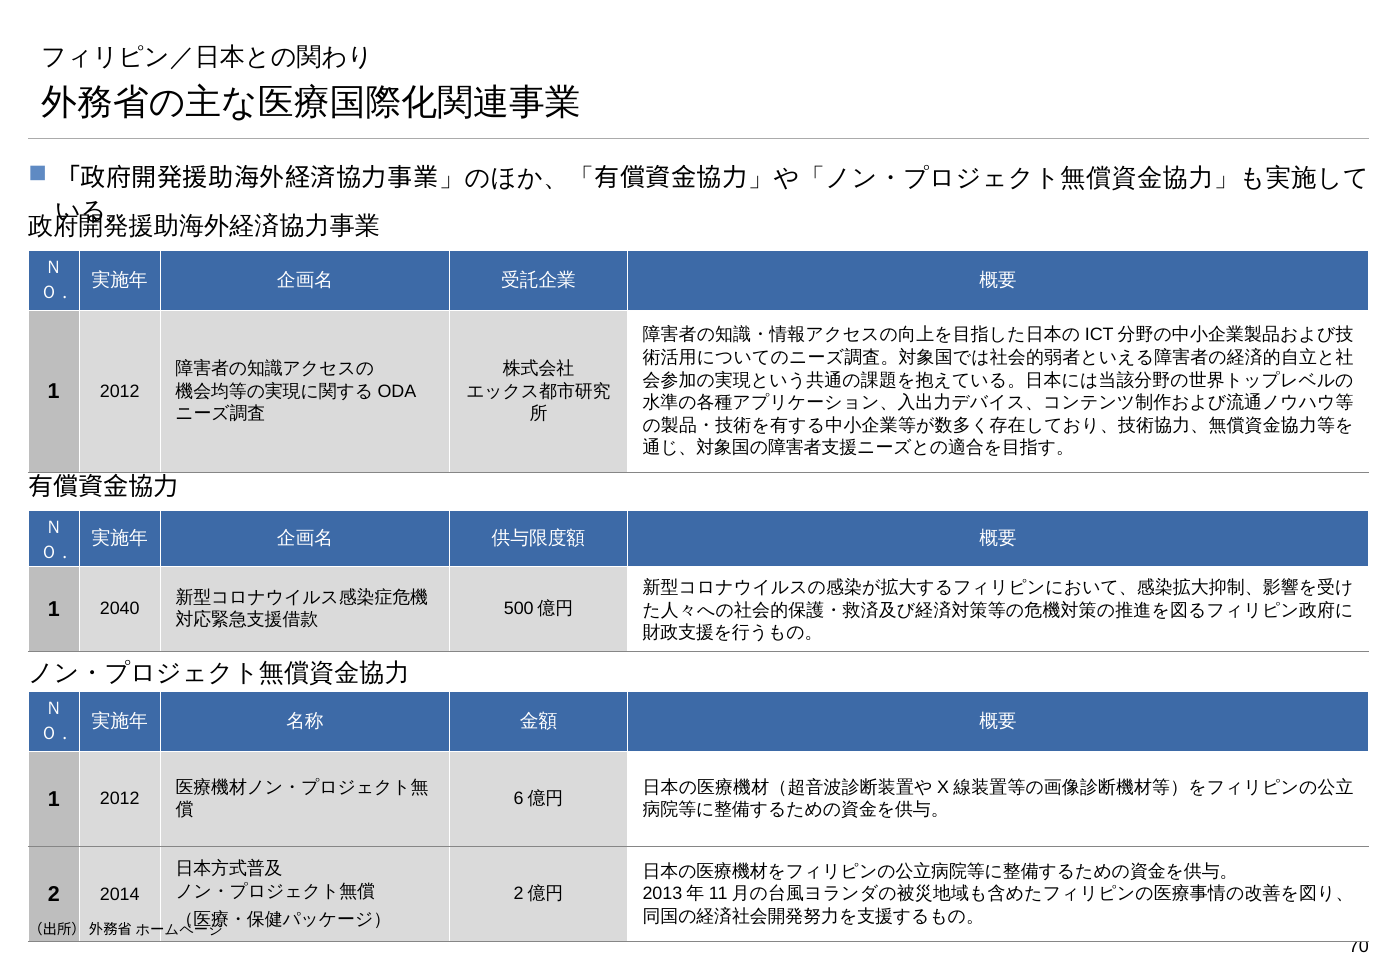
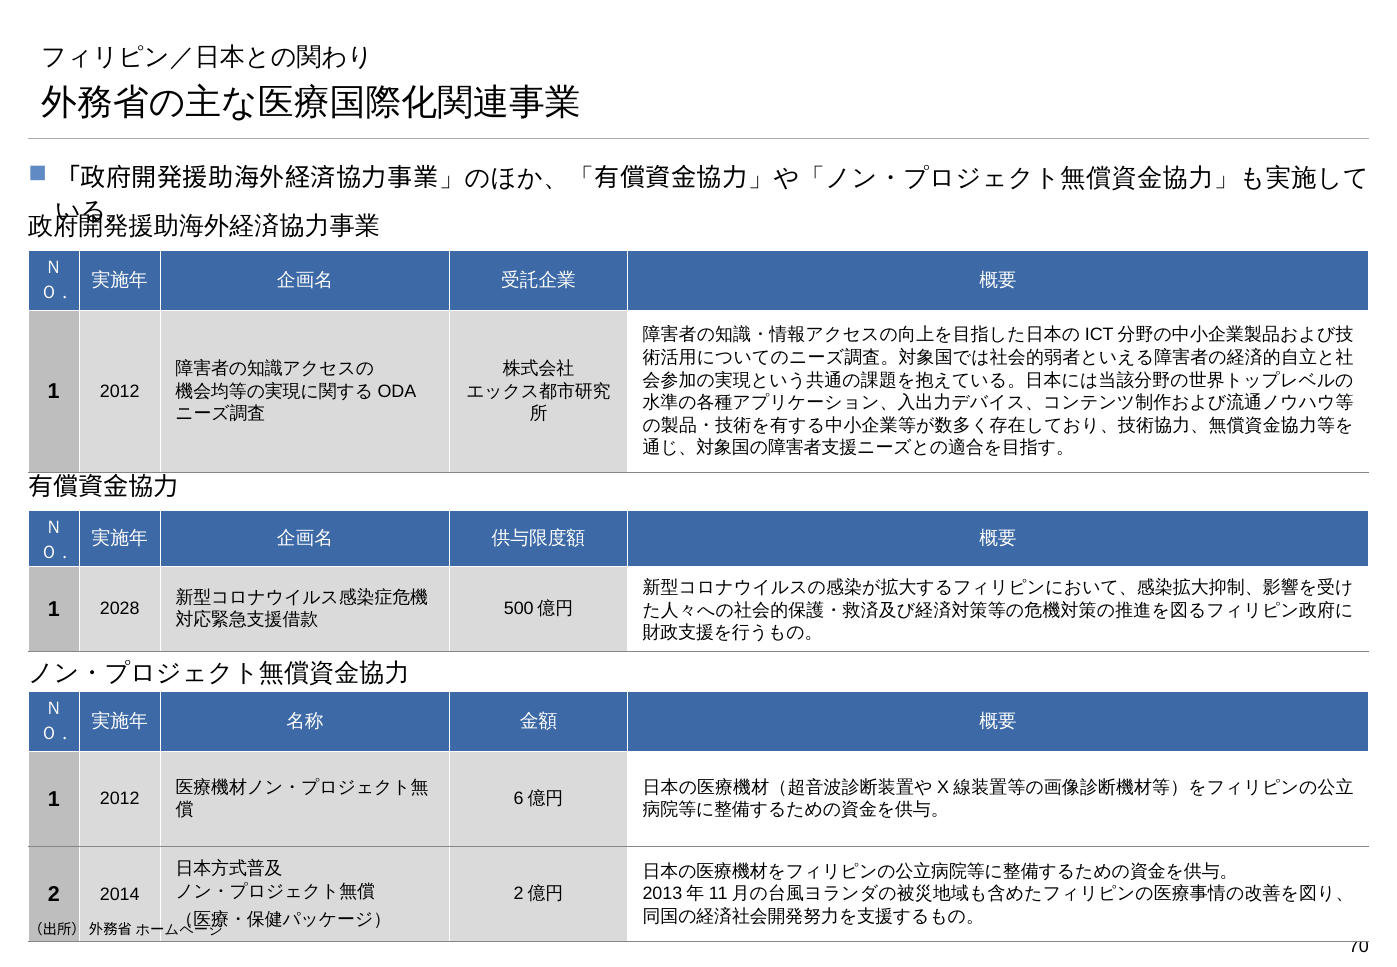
2040: 2040 -> 2028
